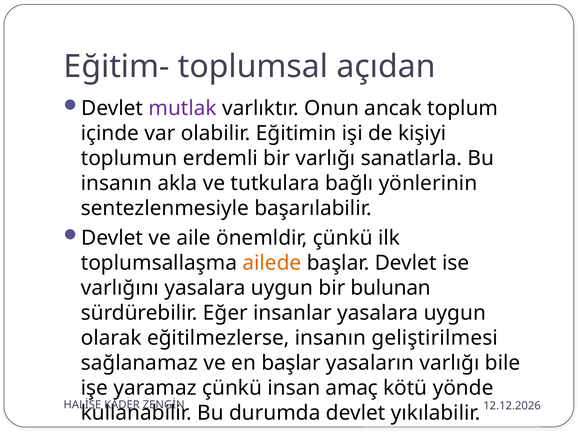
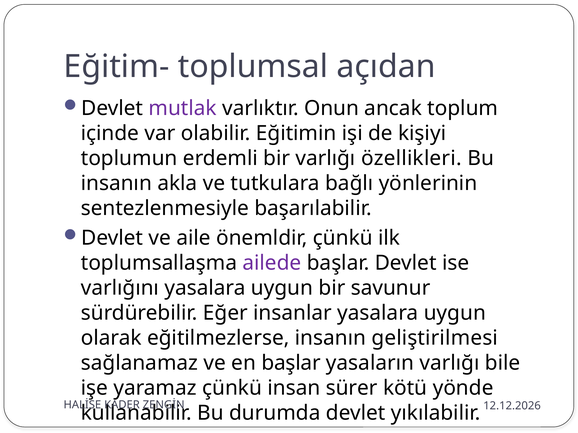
sanatlarla: sanatlarla -> özellikleri
ailede colour: orange -> purple
bulunan: bulunan -> savunur
amaç: amaç -> sürer
